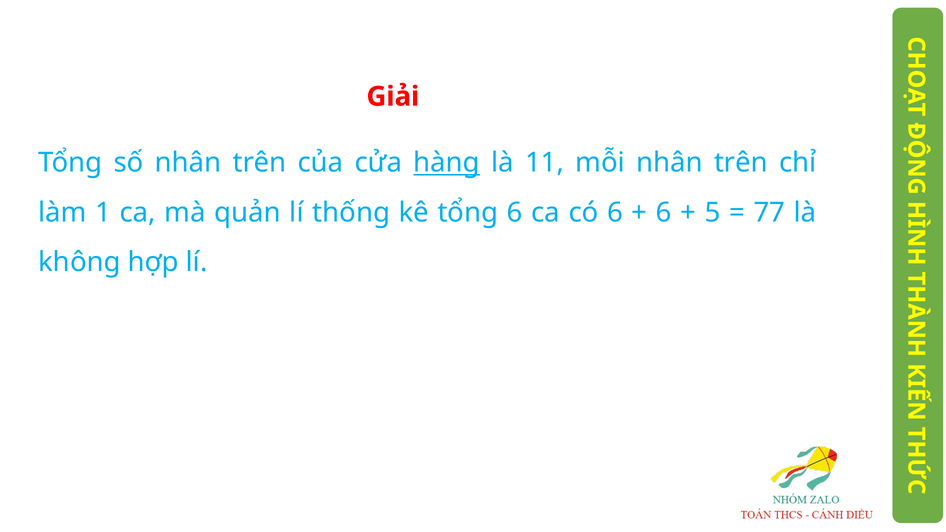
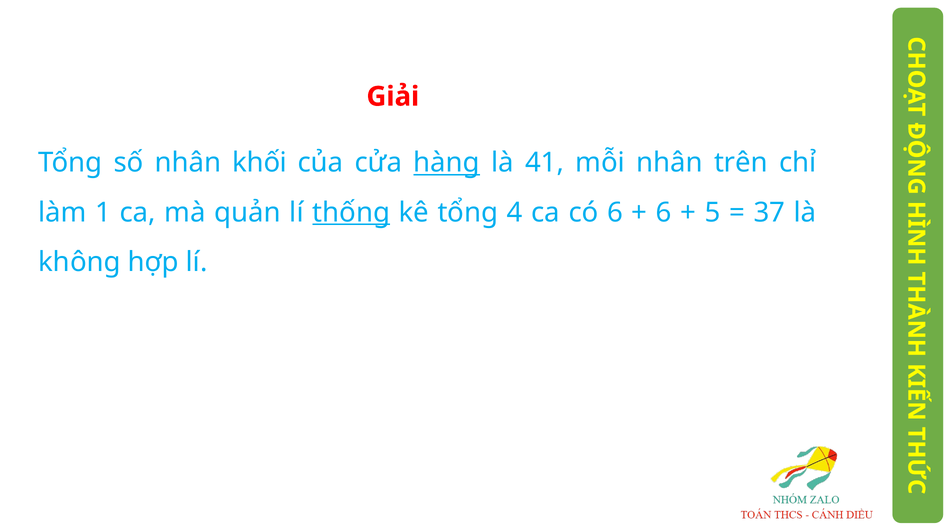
số nhân trên: trên -> khối
11: 11 -> 41
thống underline: none -> present
tổng 6: 6 -> 4
77: 77 -> 37
